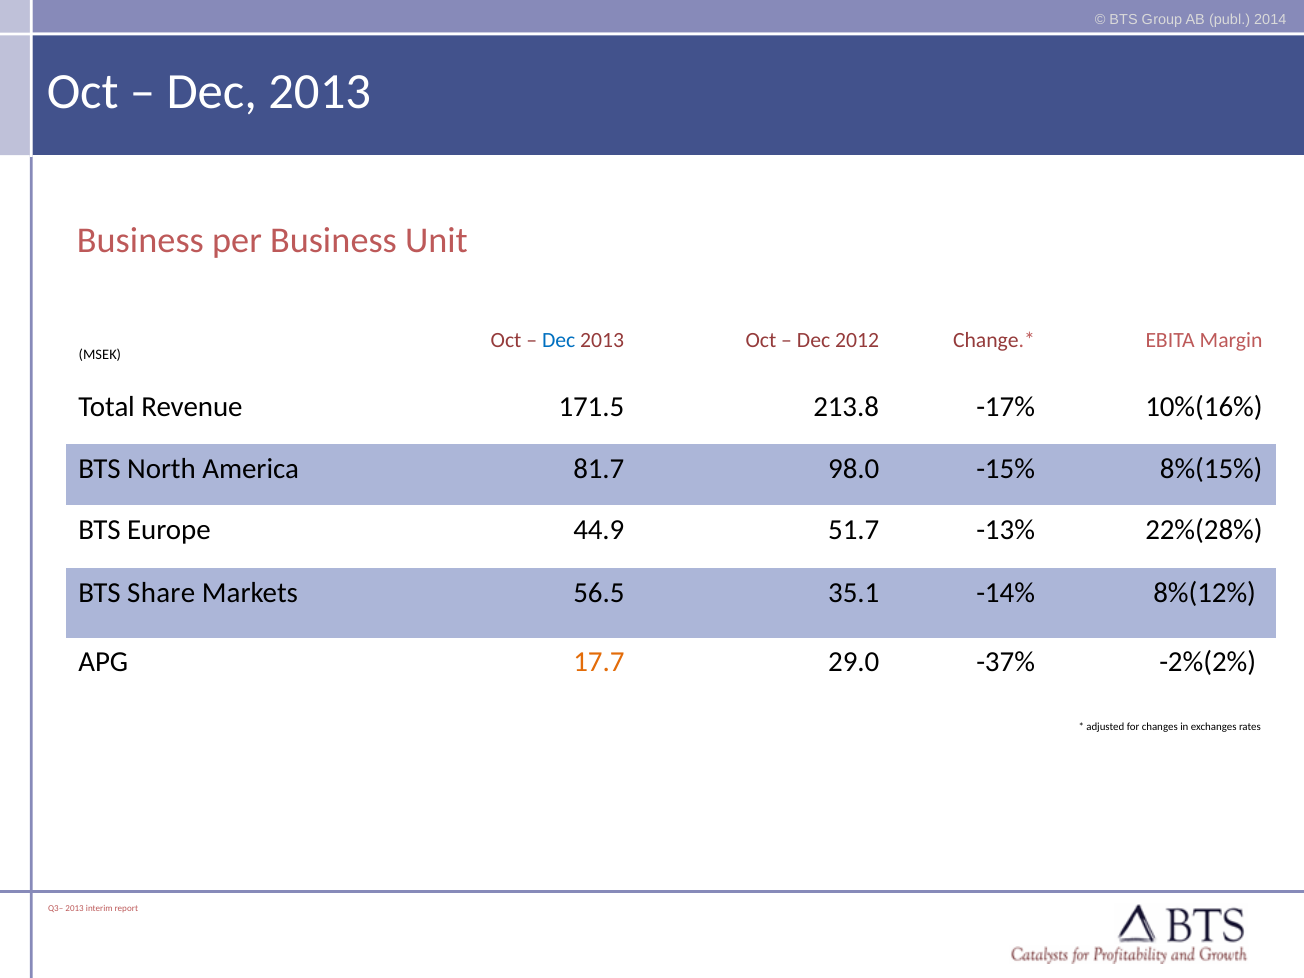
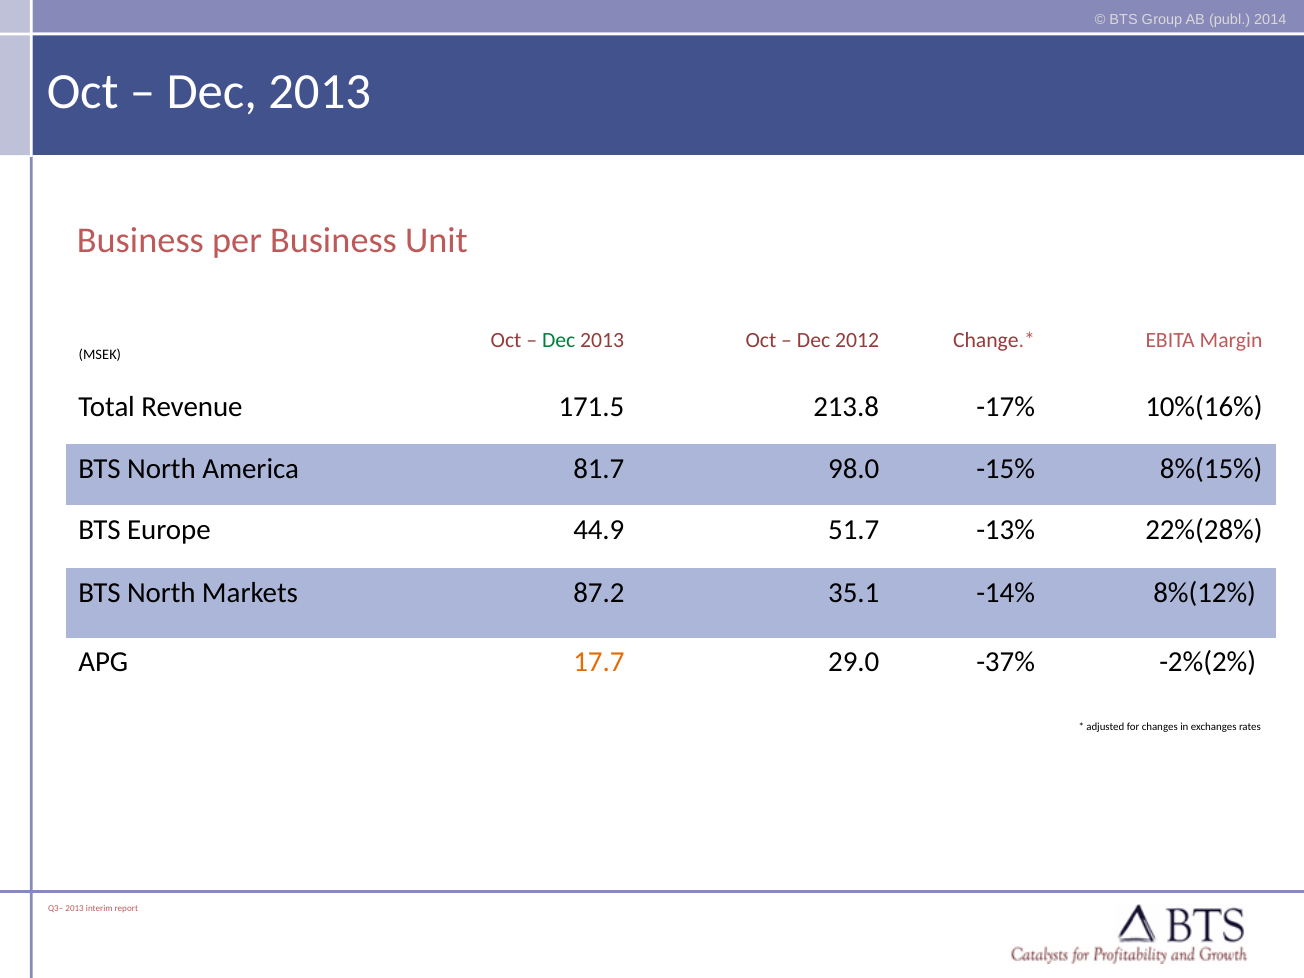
Dec at (559, 340) colour: blue -> green
Share at (161, 592): Share -> North
56.5: 56.5 -> 87.2
